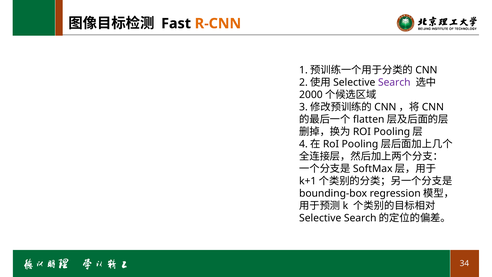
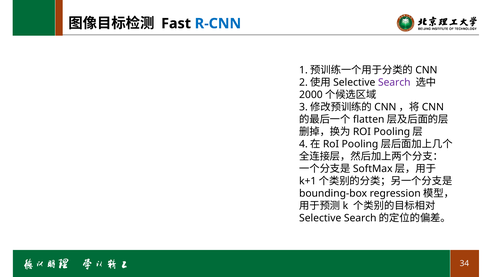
R-CNN colour: orange -> blue
